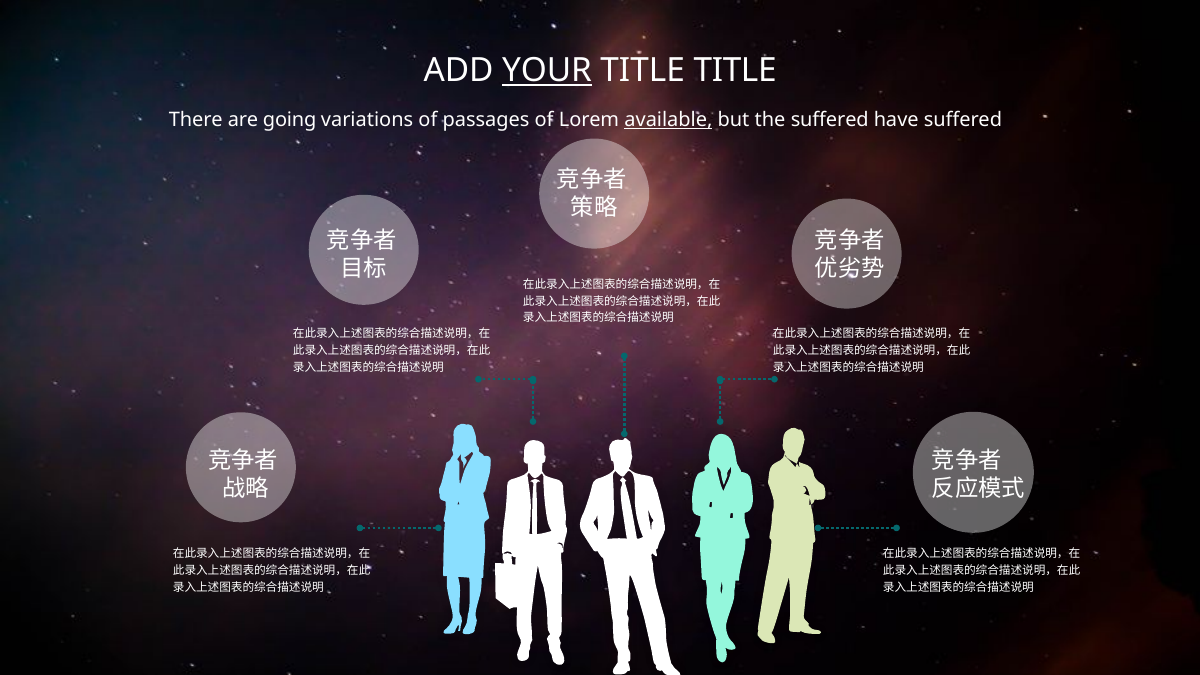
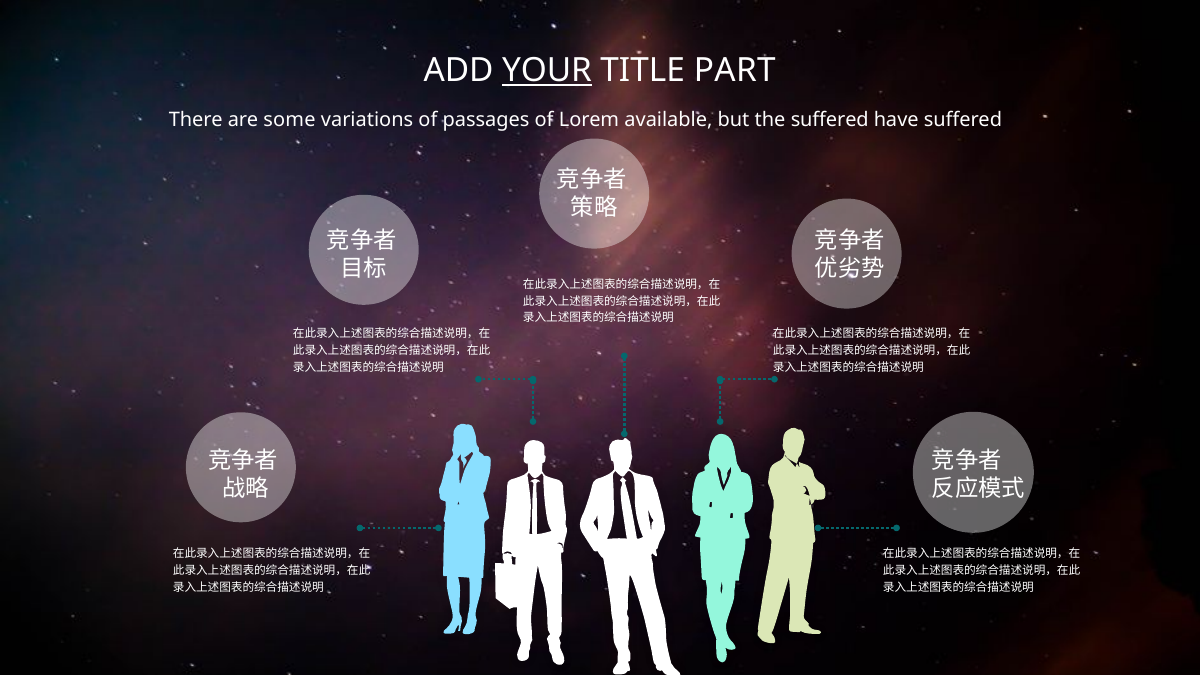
TITLE TITLE: TITLE -> PART
going: going -> some
available underline: present -> none
